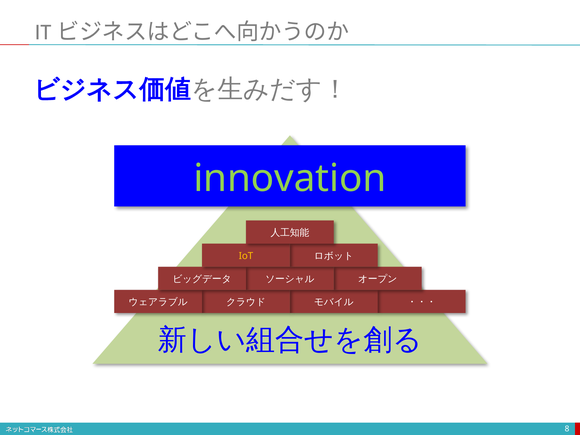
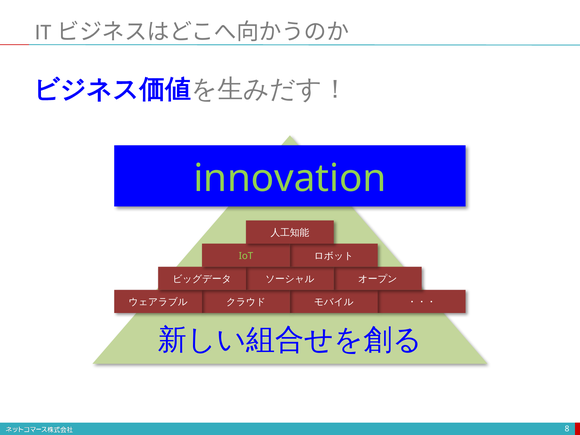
IoT colour: yellow -> light green
